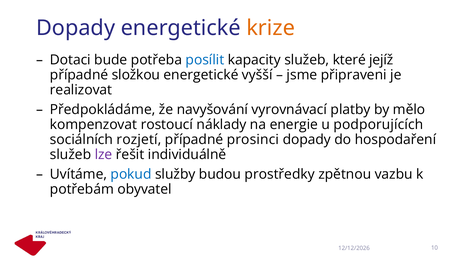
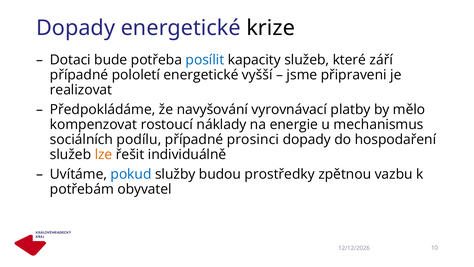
krize colour: orange -> black
jejíž: jejíž -> září
složkou: složkou -> pololetí
podporujících: podporujících -> mechanismus
rozjetí: rozjetí -> podílu
lze colour: purple -> orange
